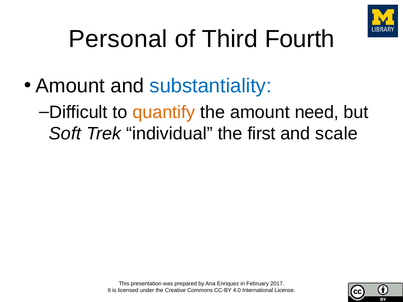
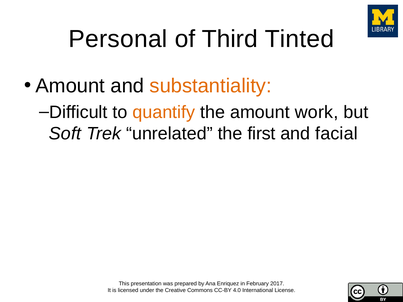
Fourth: Fourth -> Tinted
substantiality colour: blue -> orange
need: need -> work
individual: individual -> unrelated
scale: scale -> facial
